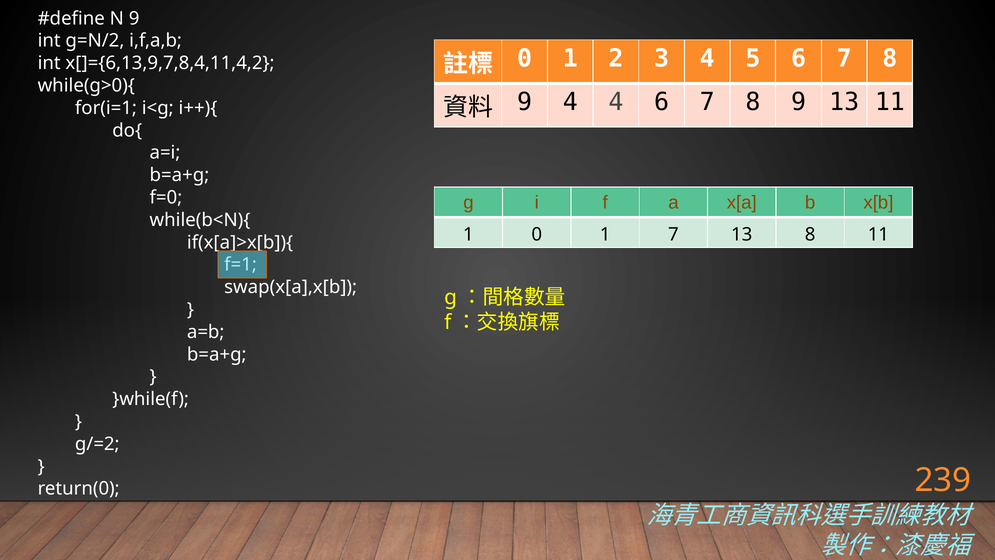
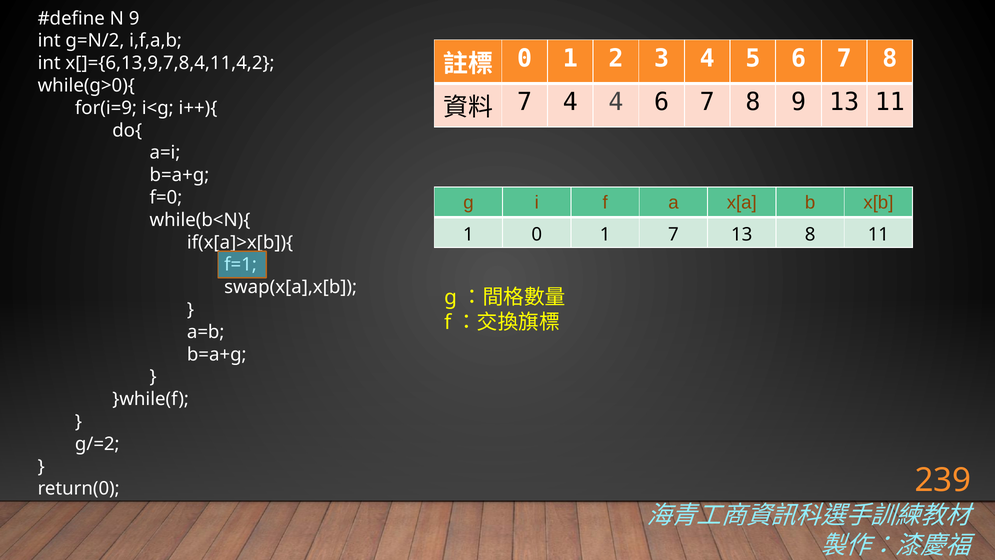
9 at (525, 102): 9 -> 7
for(i=1: for(i=1 -> for(i=9
